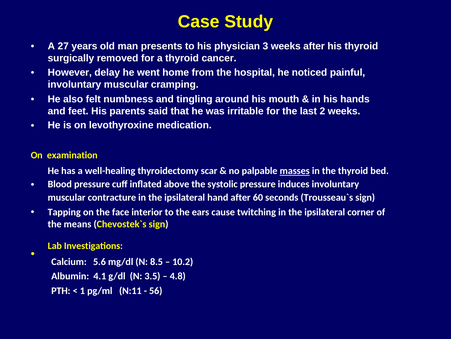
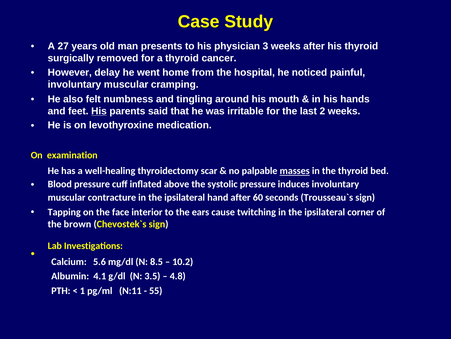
His at (99, 111) underline: none -> present
means: means -> brown
56: 56 -> 55
